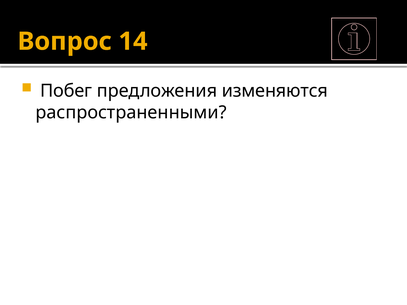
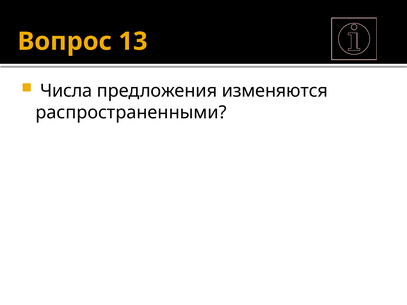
14: 14 -> 13
Побег: Побег -> Числа
